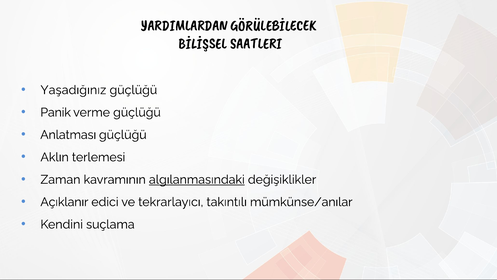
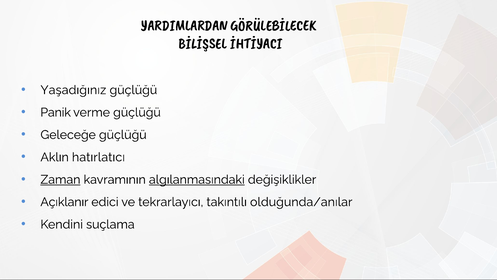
SAATLERI: SAATLERI -> İHTİYACI
Anlatması: Anlatması -> Geleceğe
terlemesi: terlemesi -> hatırlatıcı
Zaman underline: none -> present
mümkünse/anılar: mümkünse/anılar -> olduğunda/anılar
